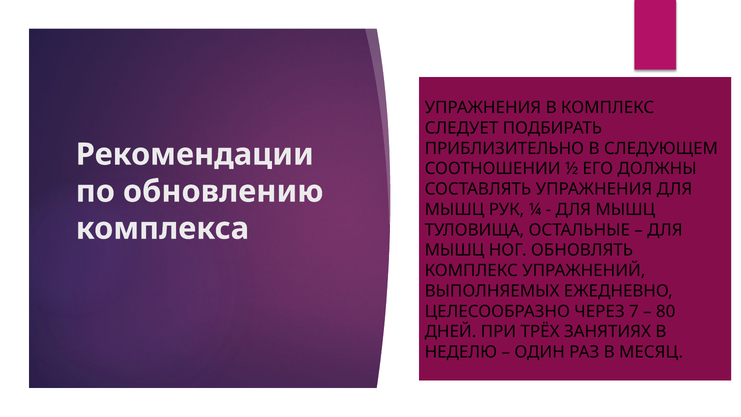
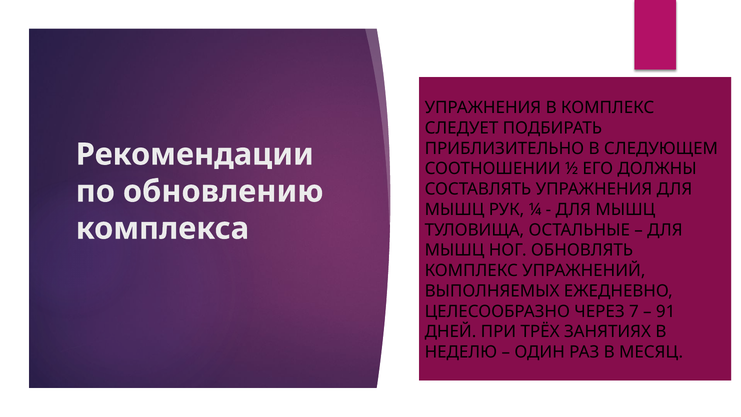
80: 80 -> 91
